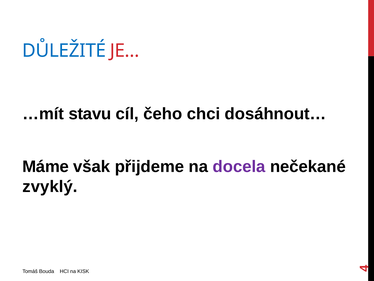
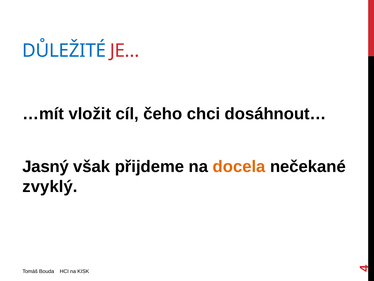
stavu: stavu -> vložit
Máme: Máme -> Jasný
docela colour: purple -> orange
